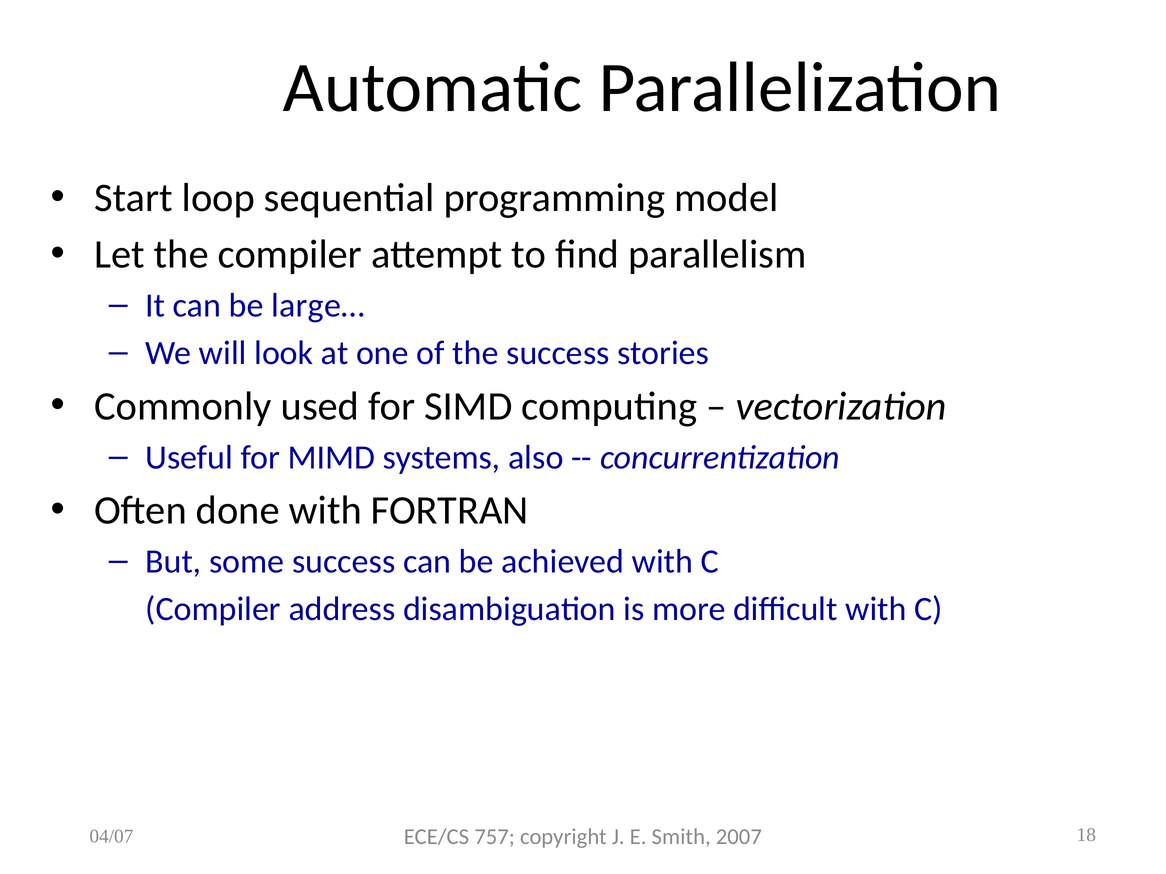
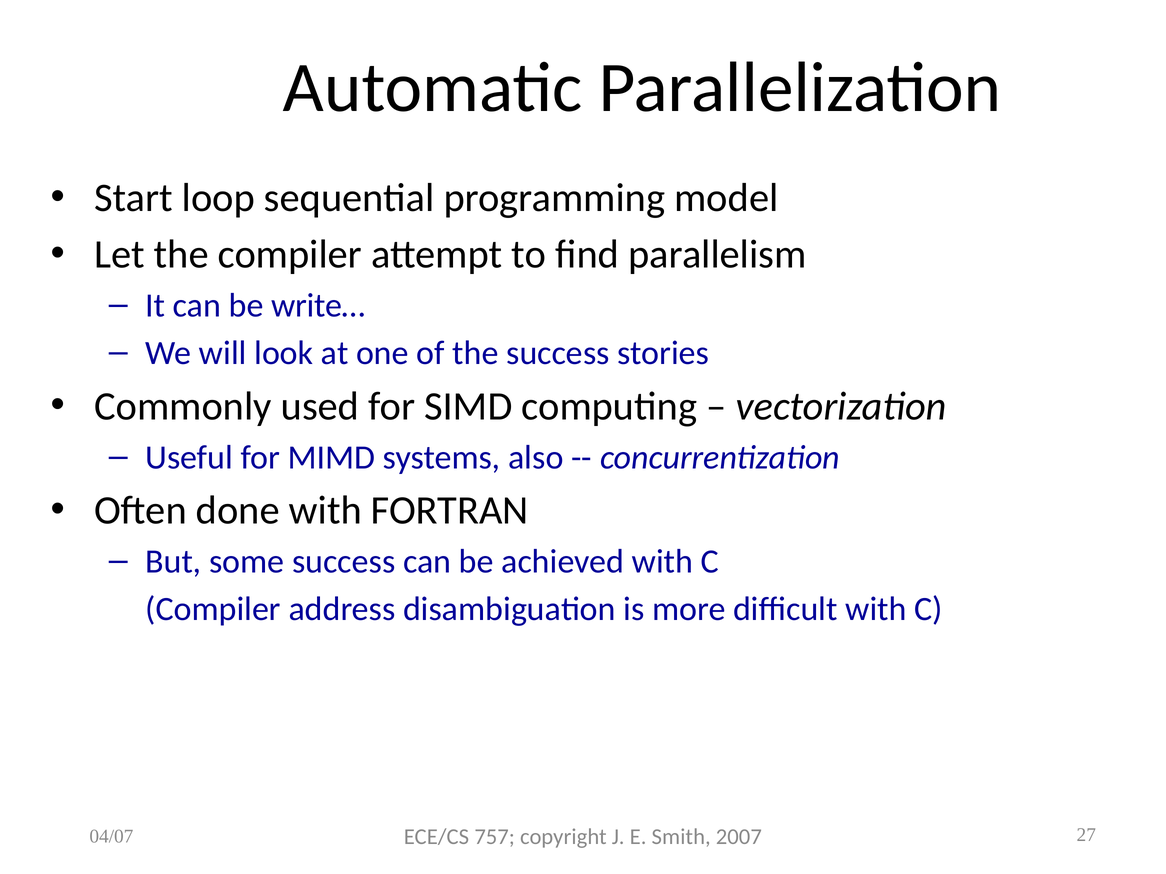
large…: large… -> write…
18: 18 -> 27
